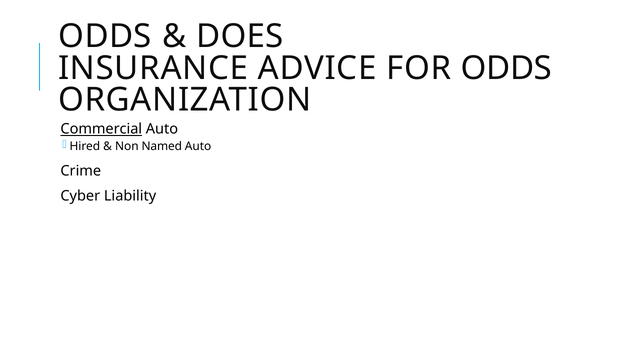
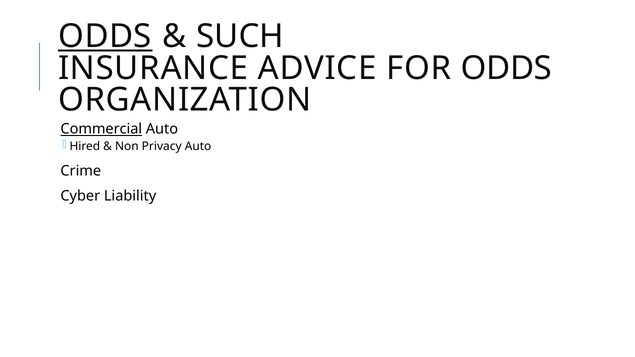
ODDS at (105, 36) underline: none -> present
DOES: DOES -> SUCH
Named: Named -> Privacy
